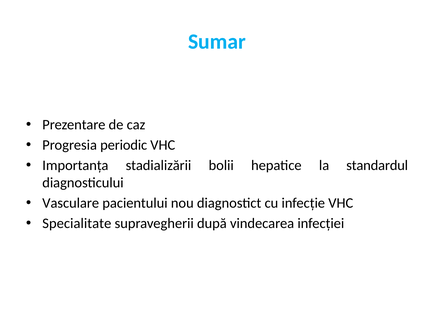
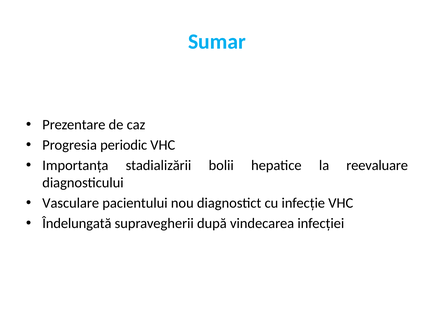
standardul: standardul -> reevaluare
Specialitate: Specialitate -> Îndelungată
